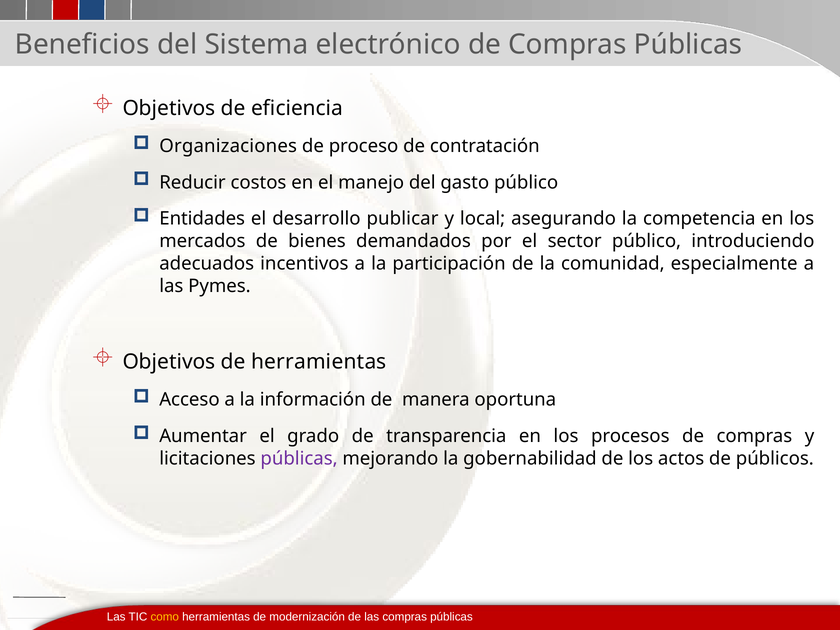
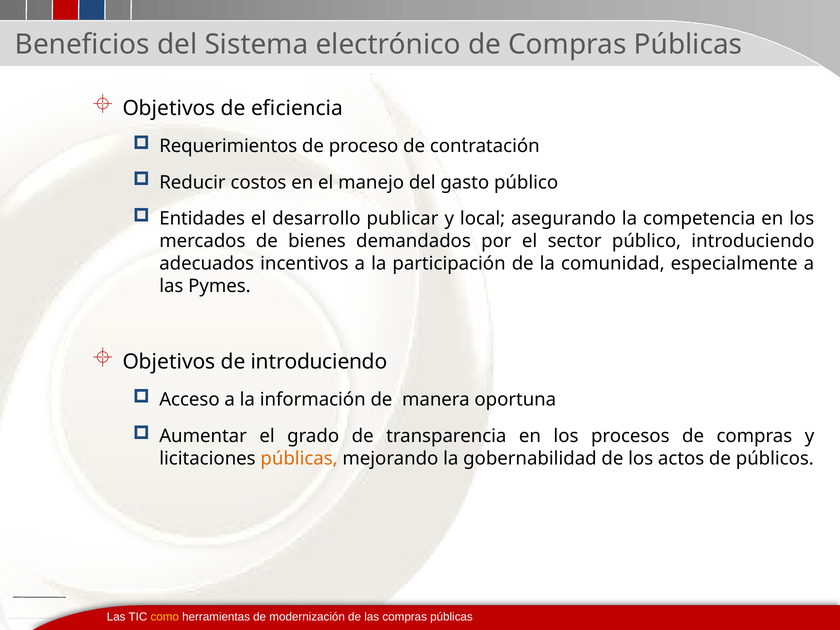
Organizaciones: Organizaciones -> Requerimientos
de herramientas: herramientas -> introduciendo
públicas at (299, 458) colour: purple -> orange
